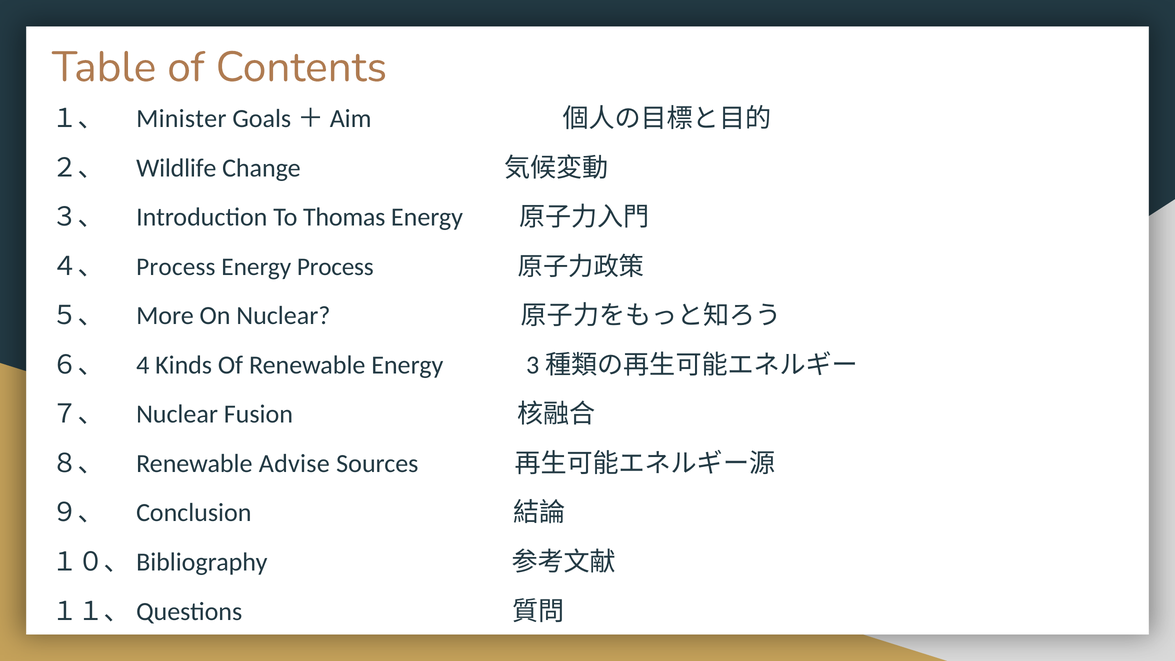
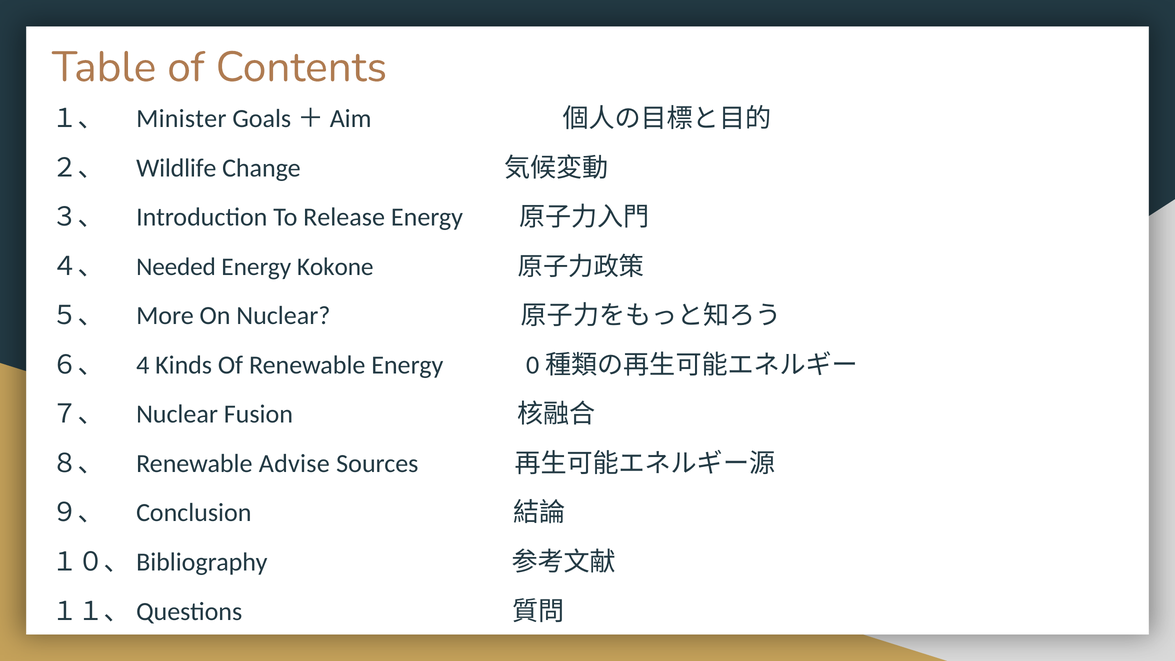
Thomas: Thomas -> Release
４、 Process: Process -> Needed
Energy Process: Process -> Kokone
3: 3 -> 0
